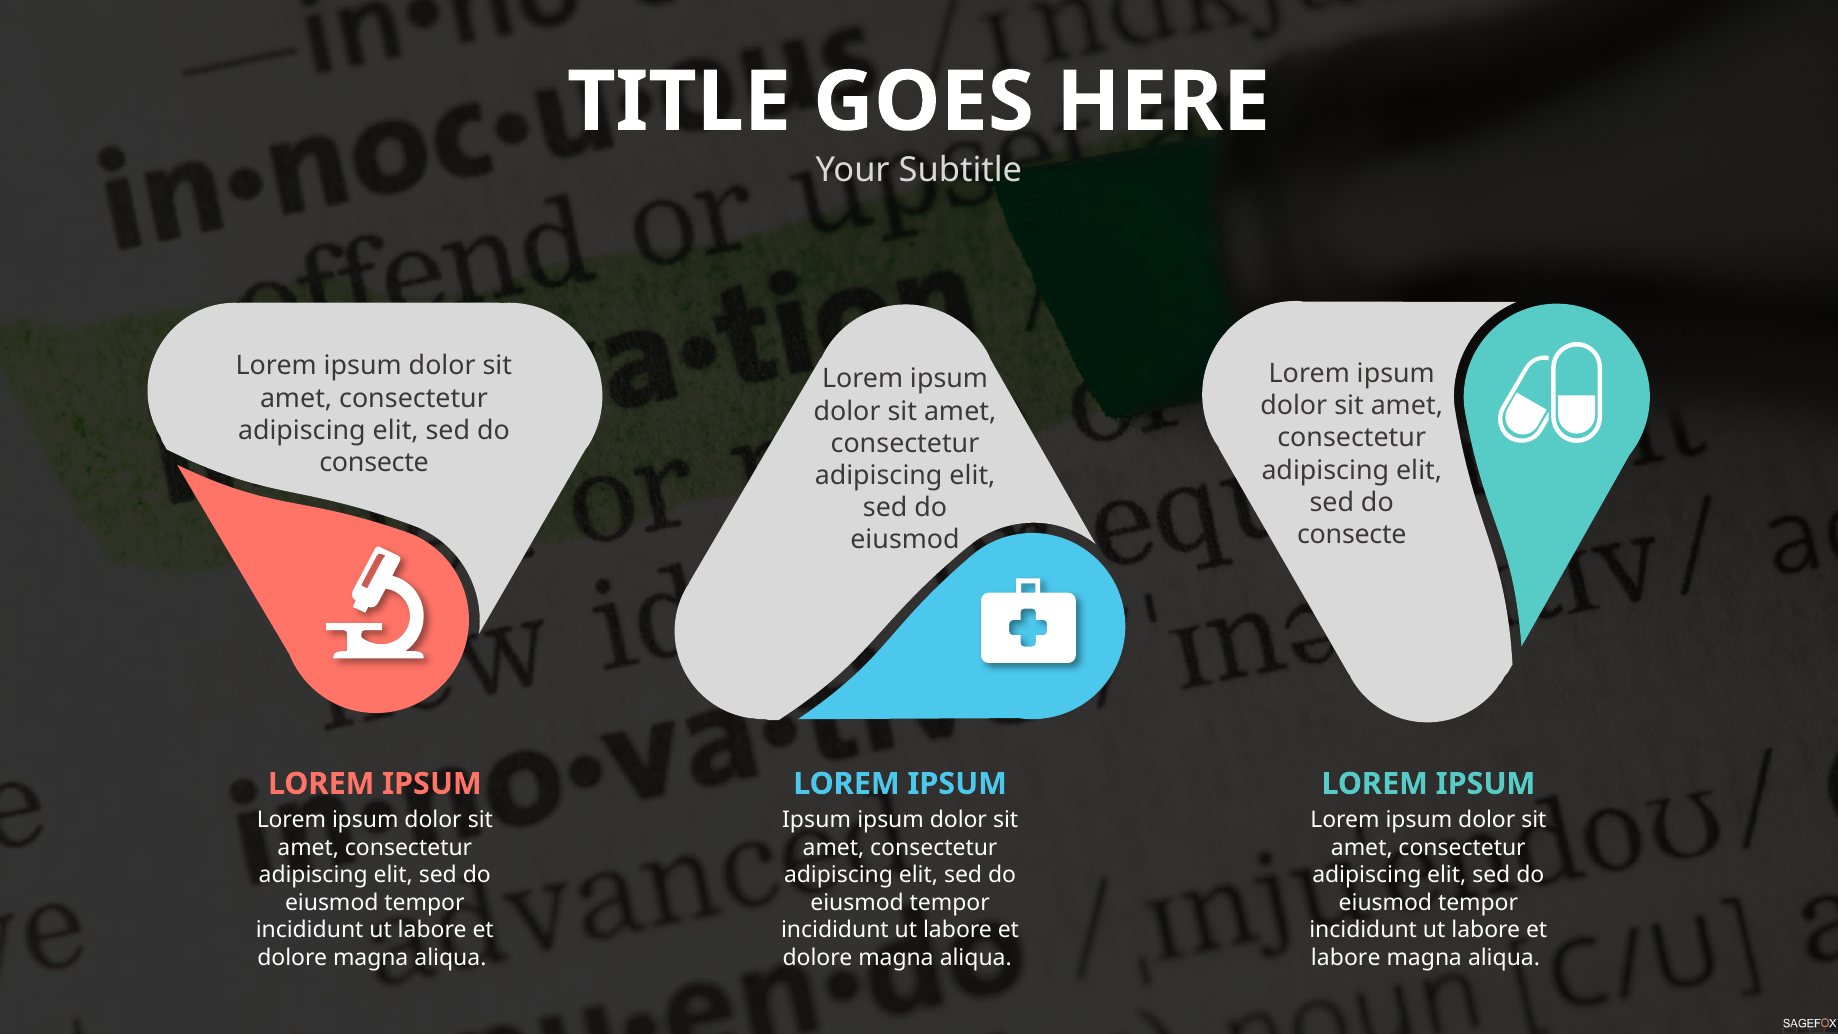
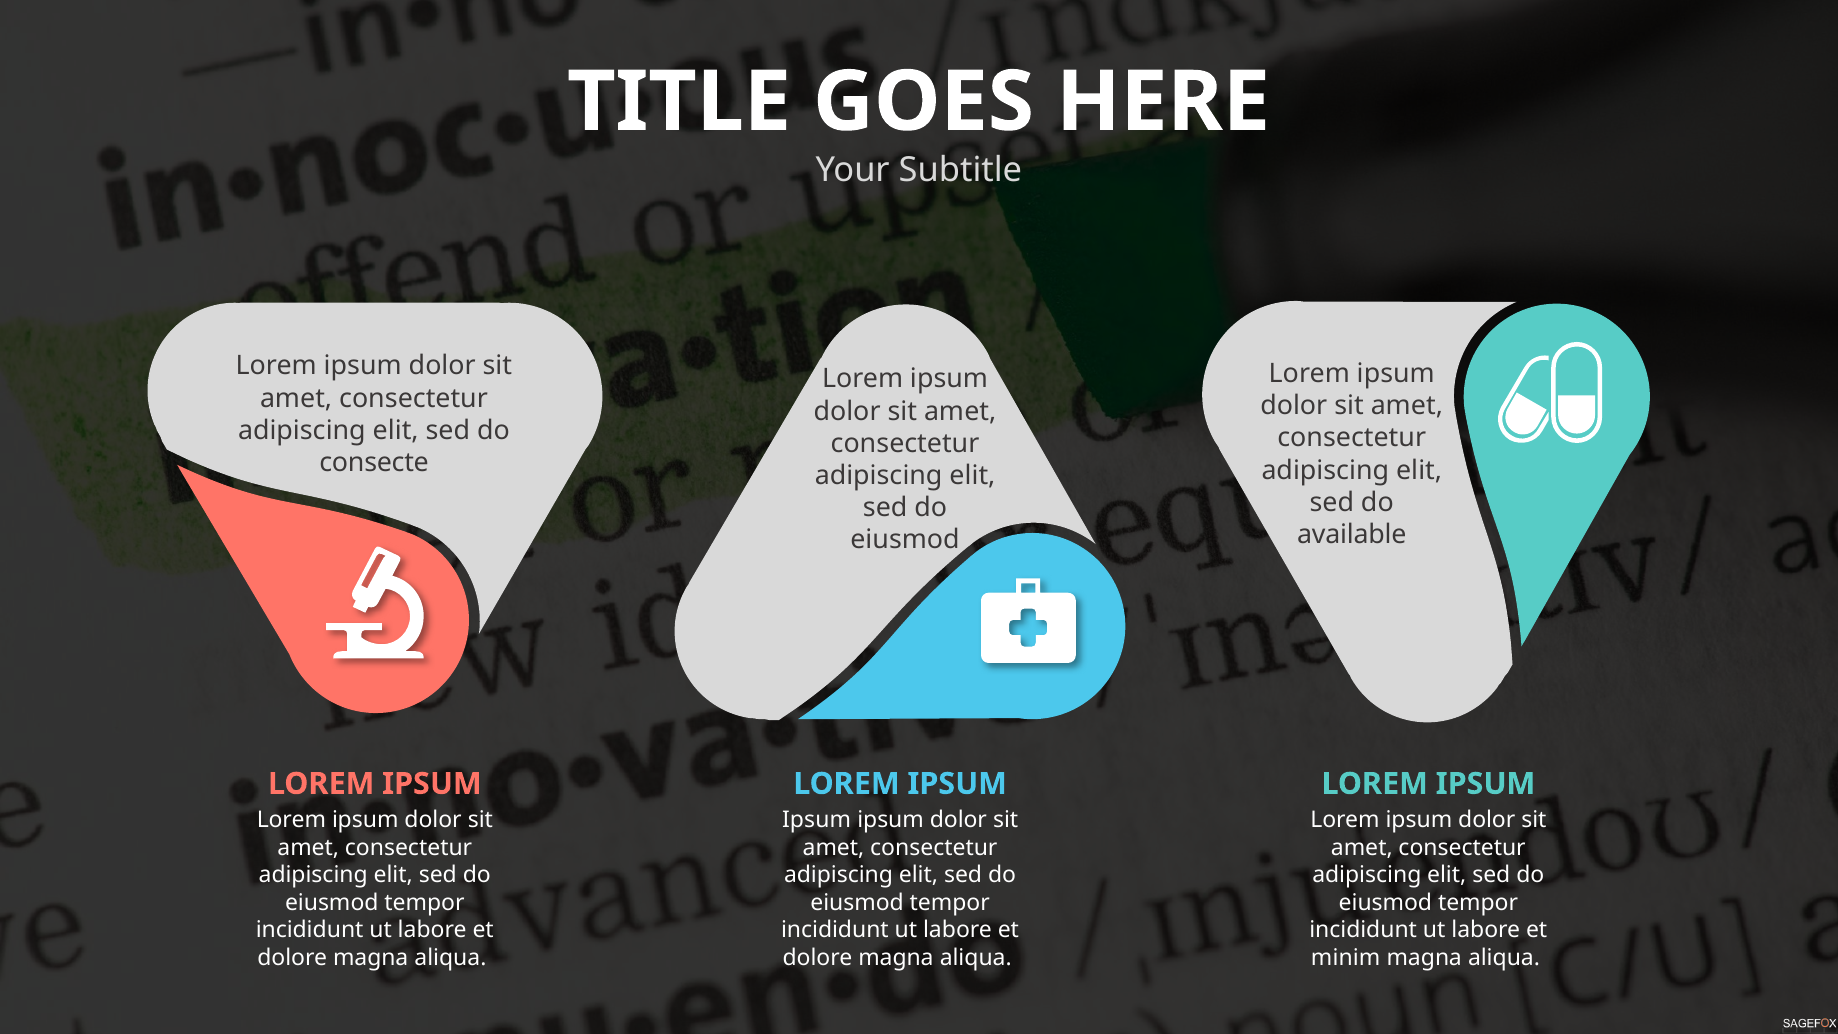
consecte at (1352, 535): consecte -> available
labore at (1346, 958): labore -> minim
